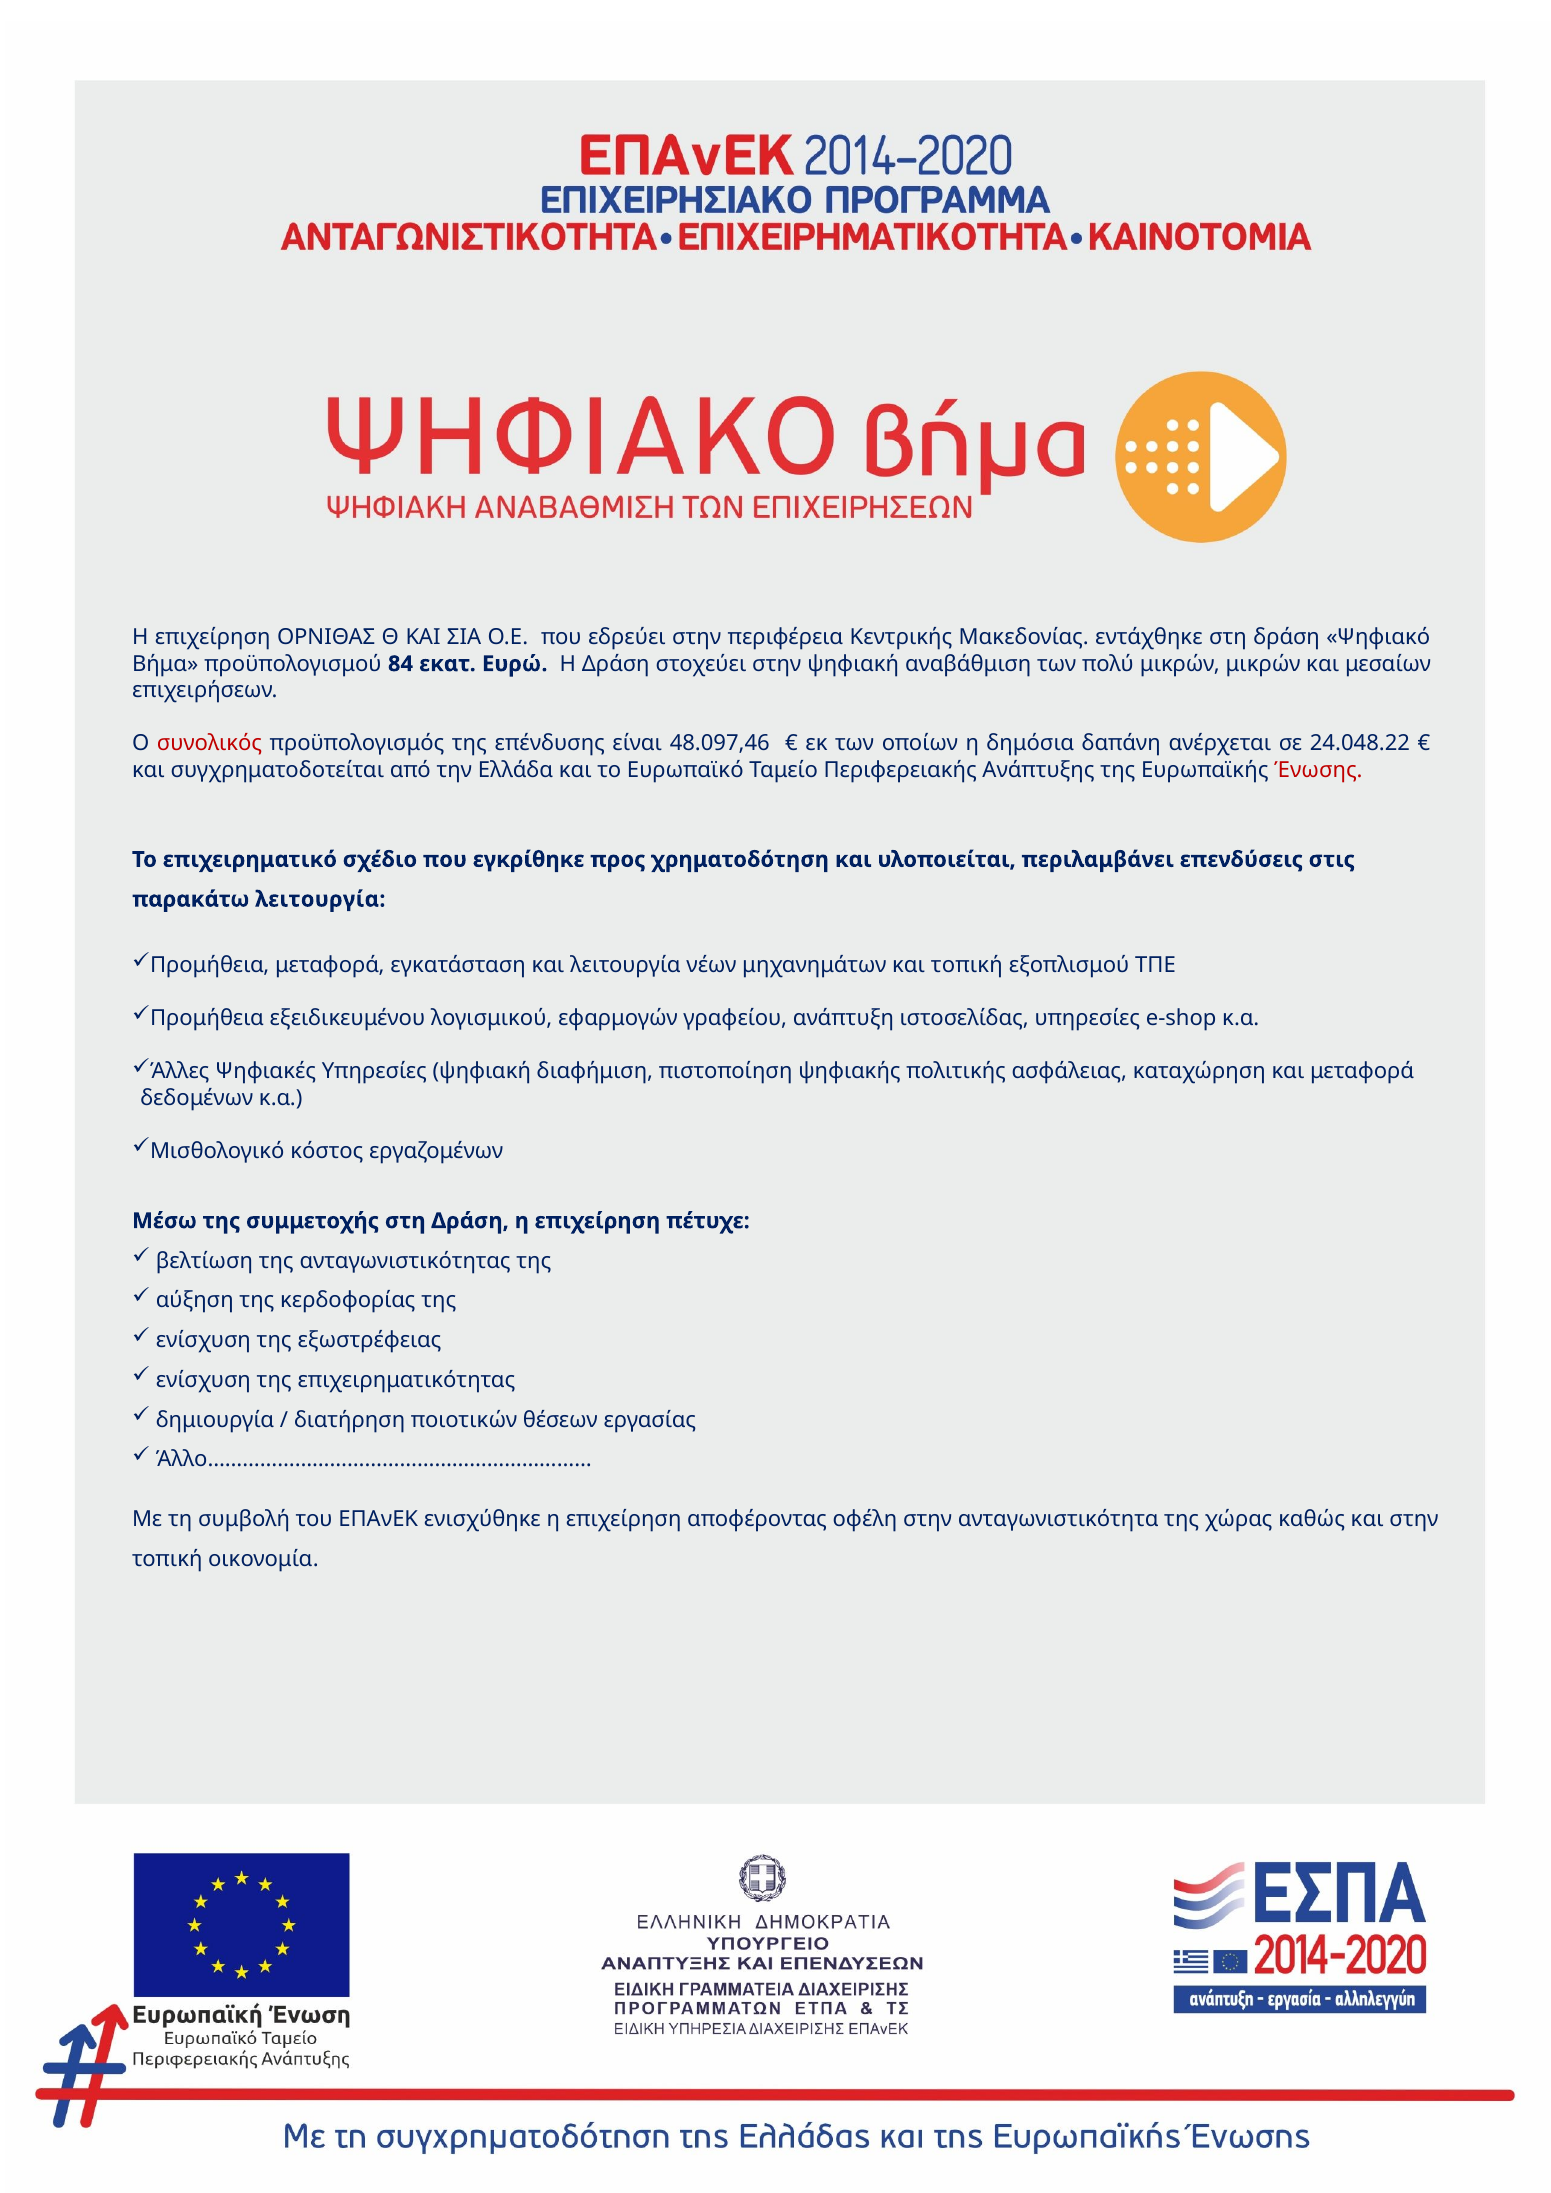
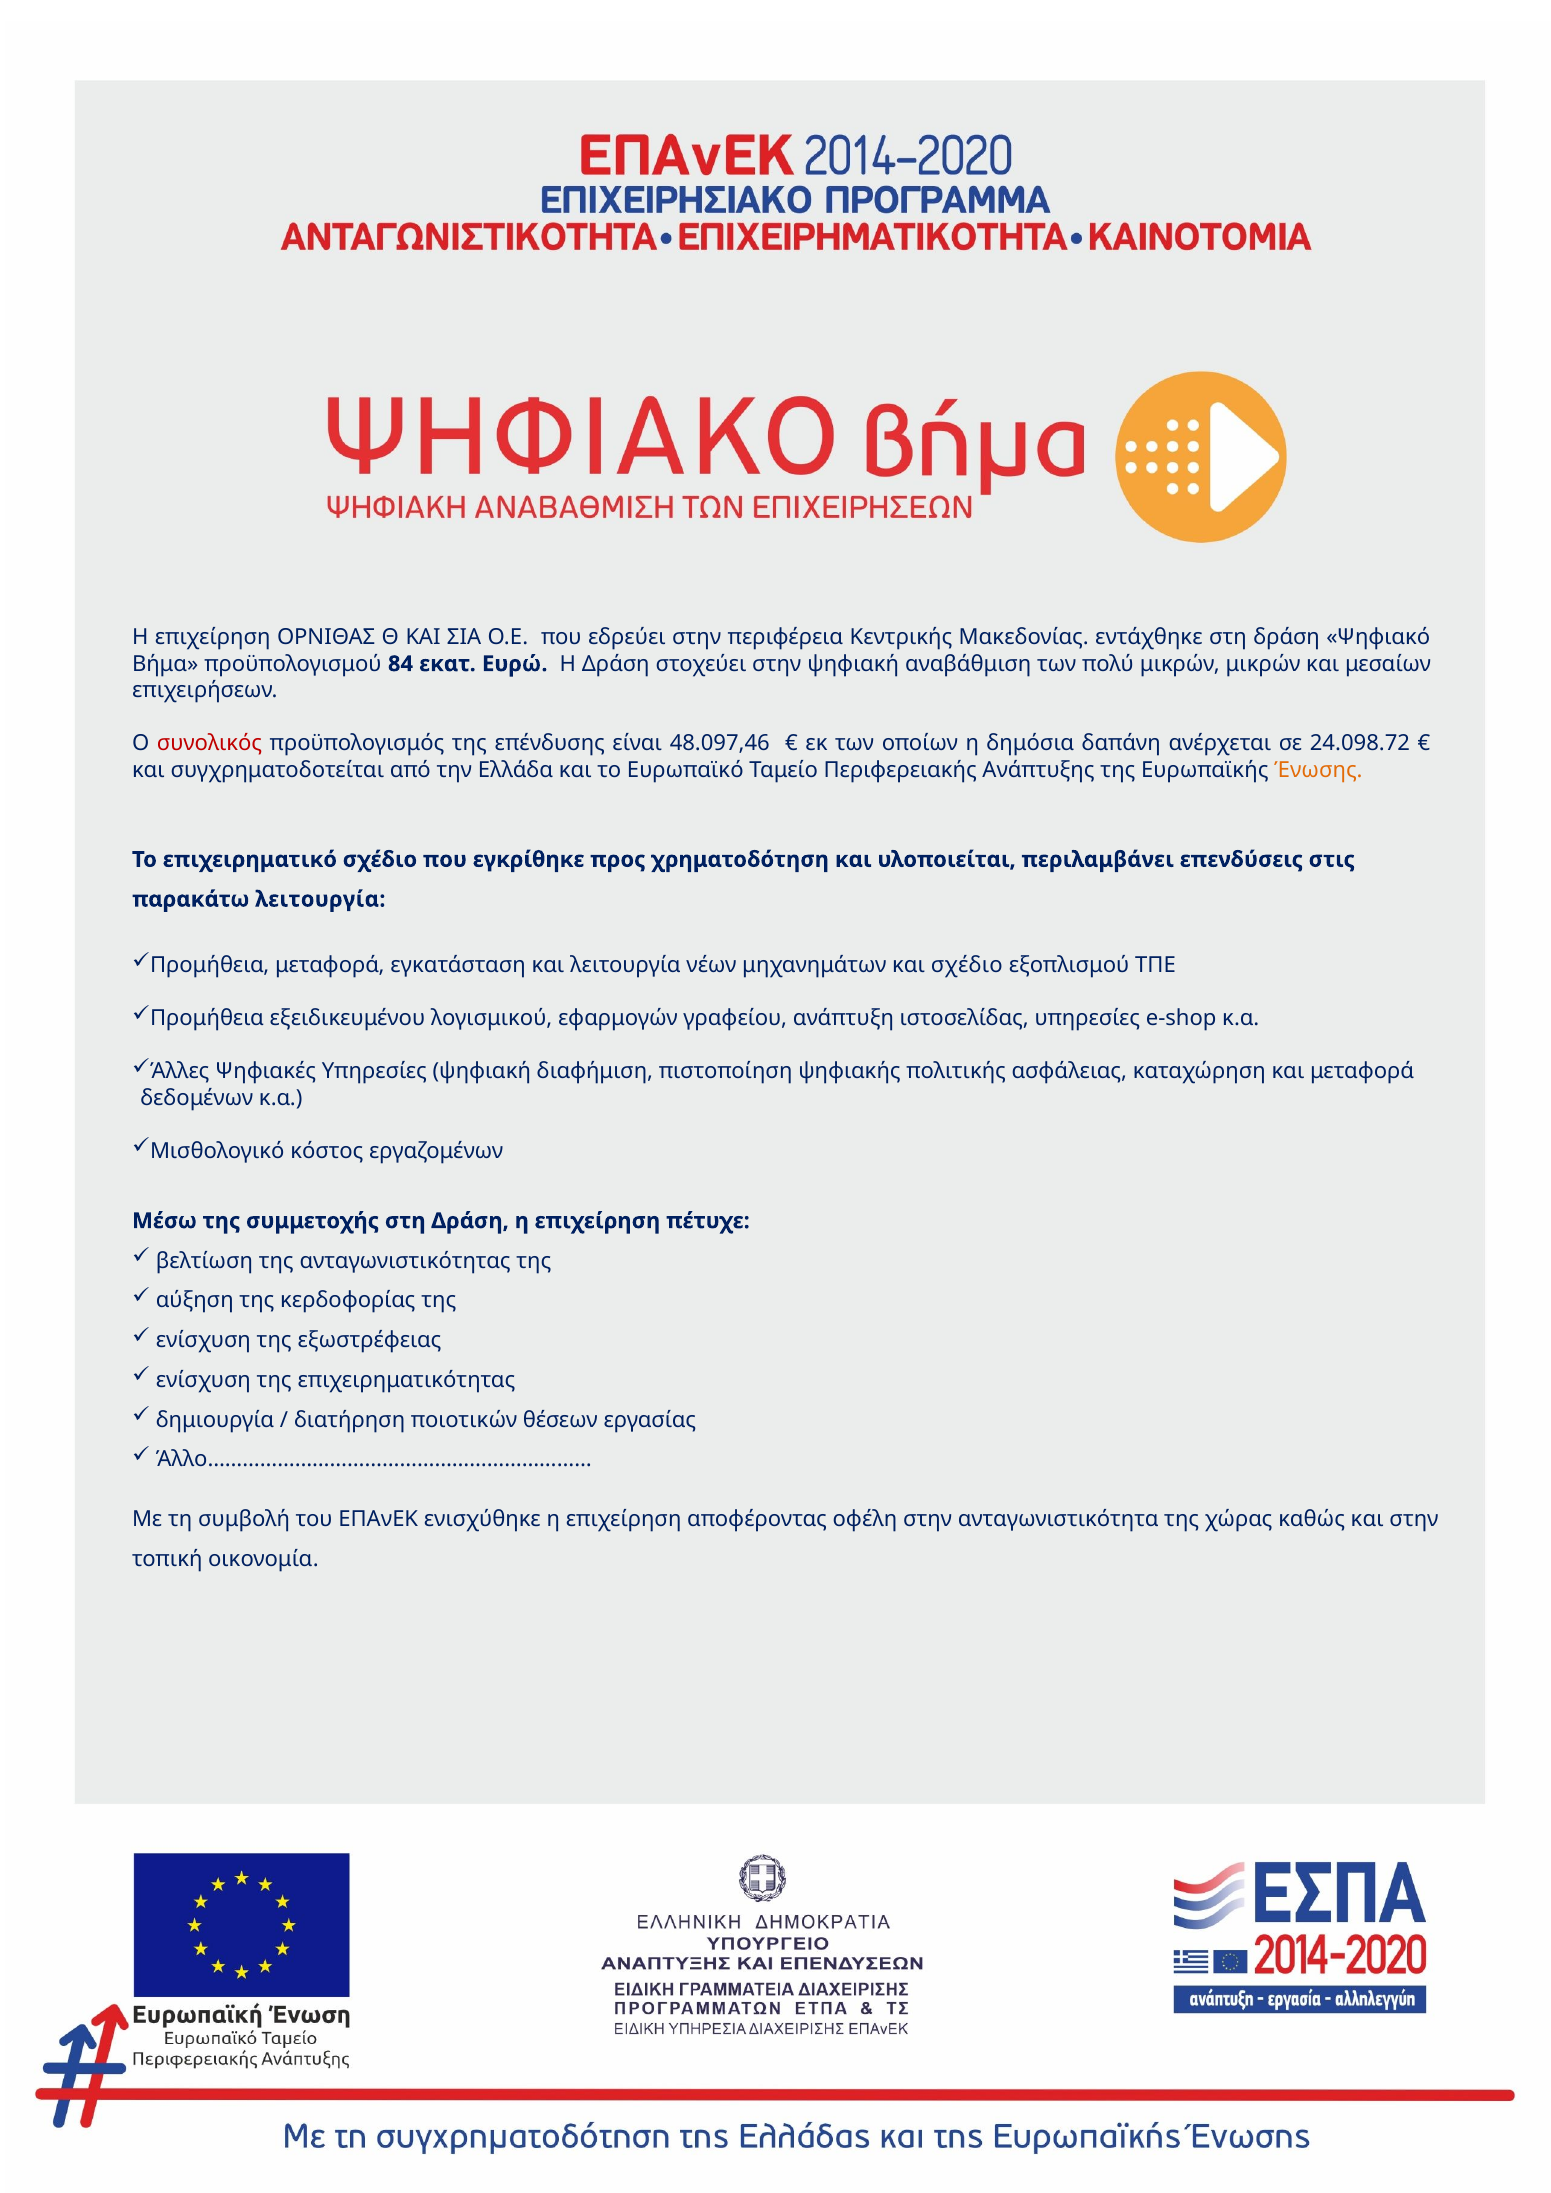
24.048.22: 24.048.22 -> 24.098.72
Ένωσης colour: red -> orange
και τοπική: τοπική -> σχέδιο
